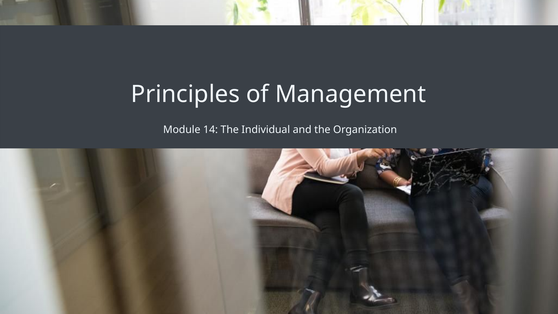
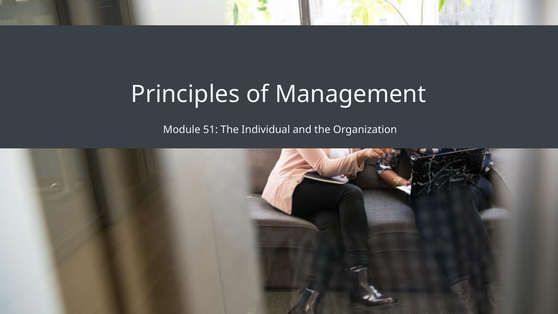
14: 14 -> 51
